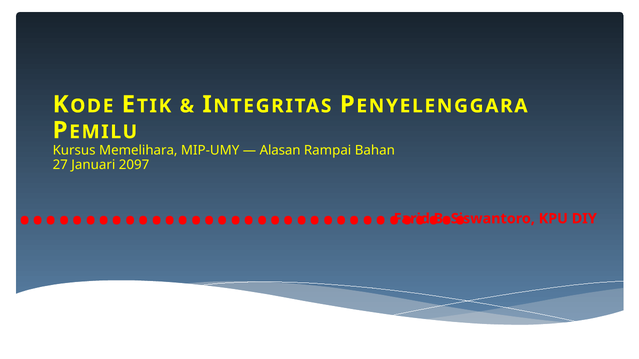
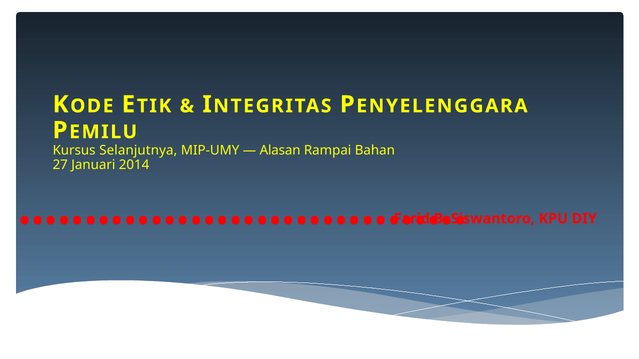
Memelihara: Memelihara -> Selanjutnya
2097: 2097 -> 2014
